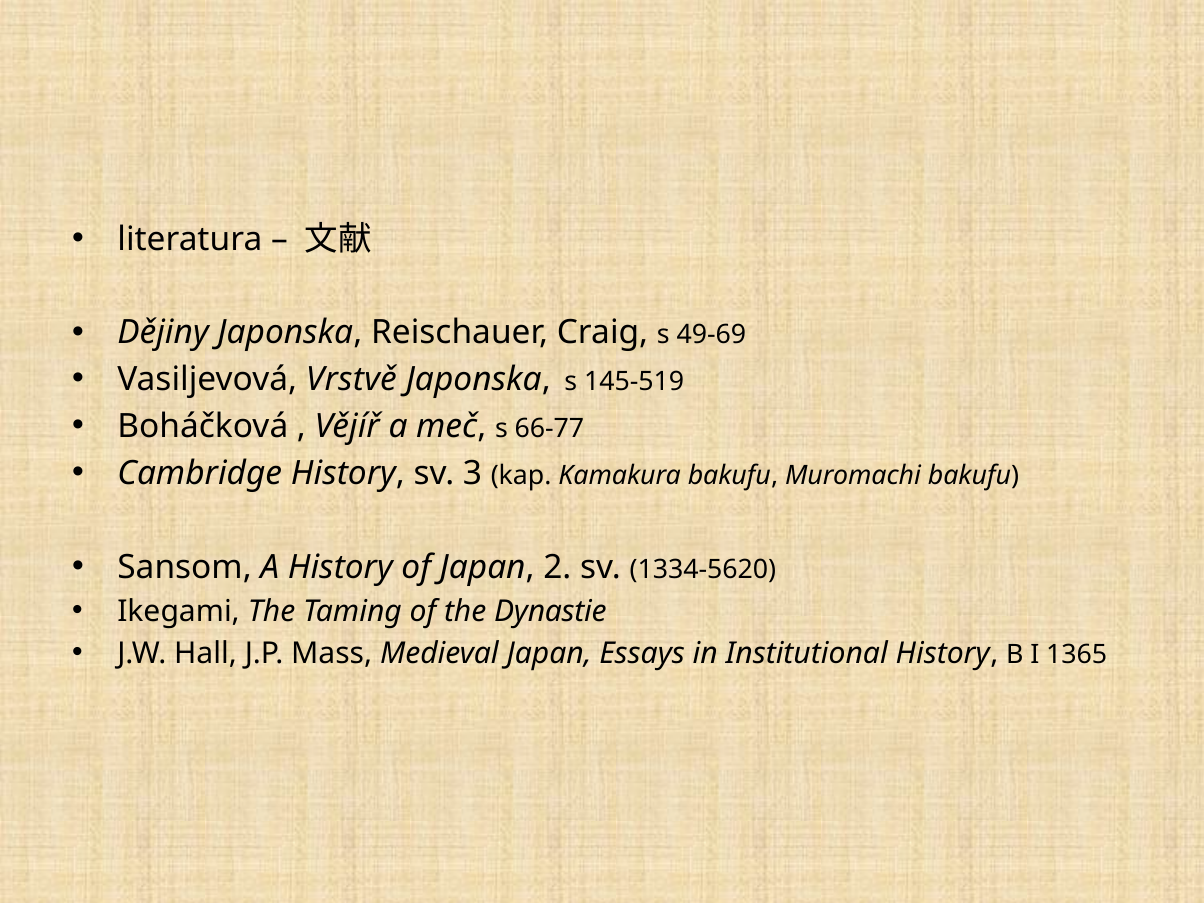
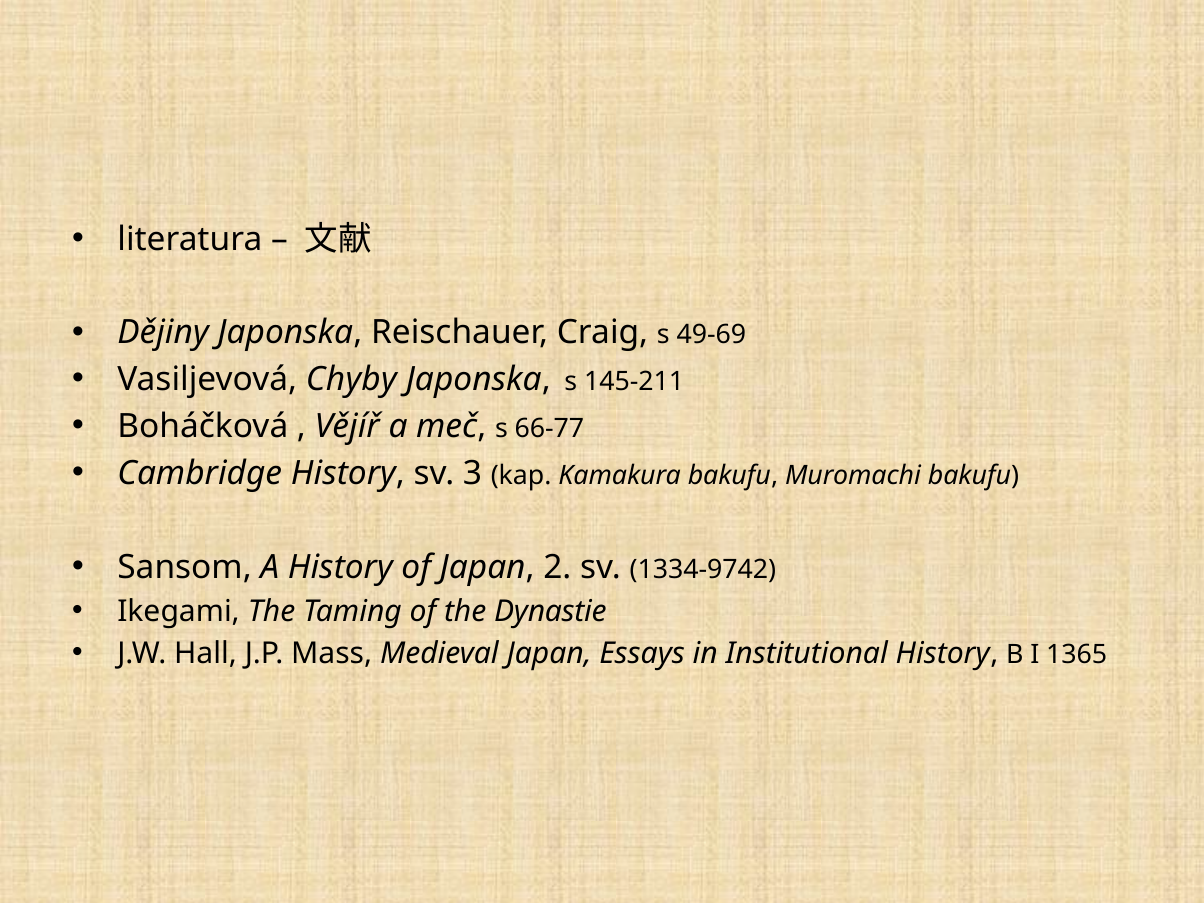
Vrstvě: Vrstvě -> Chyby
145-519: 145-519 -> 145-211
1334-5620: 1334-5620 -> 1334-9742
